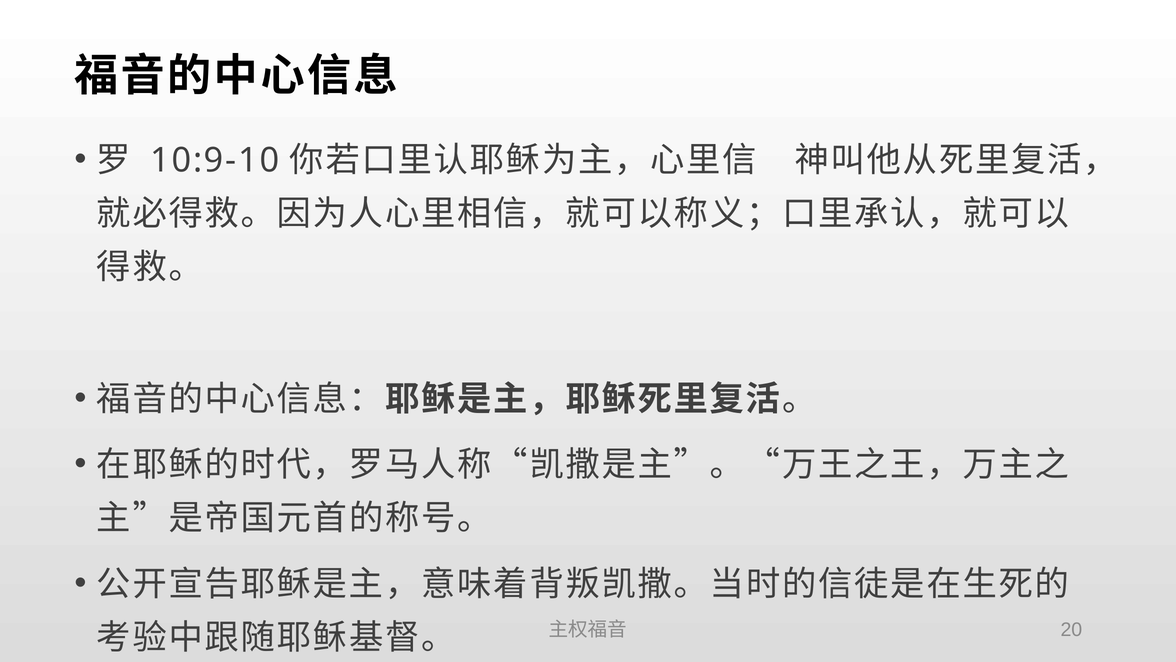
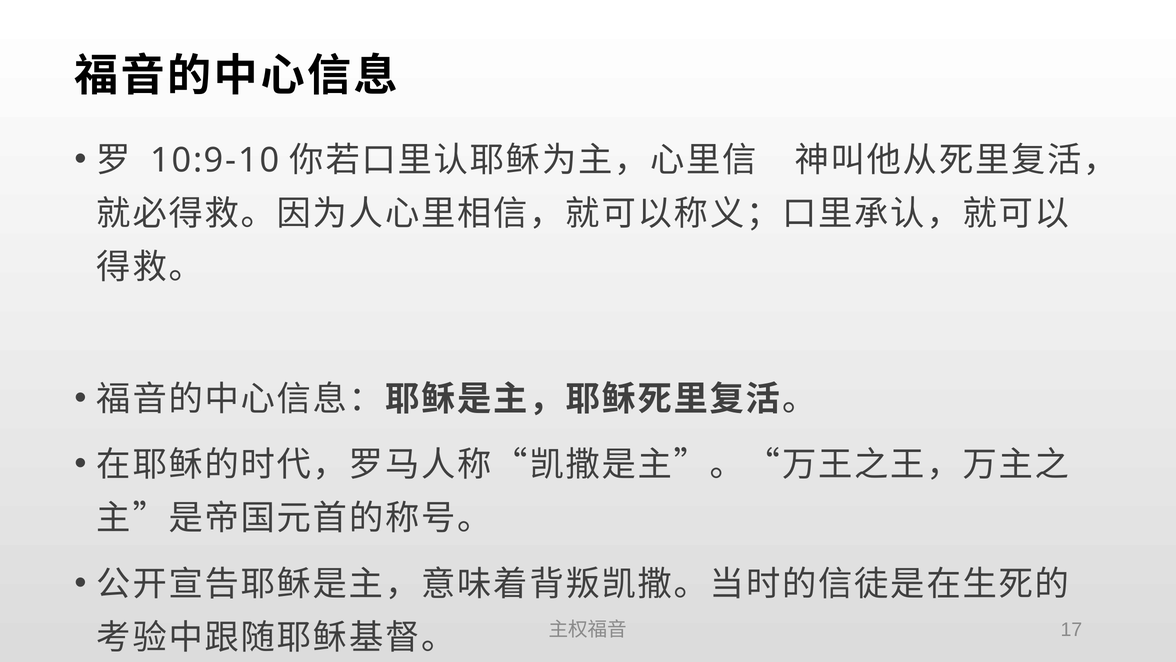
20: 20 -> 17
